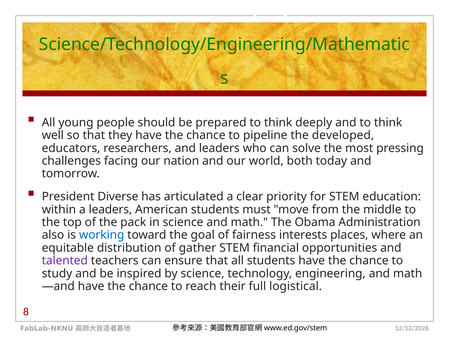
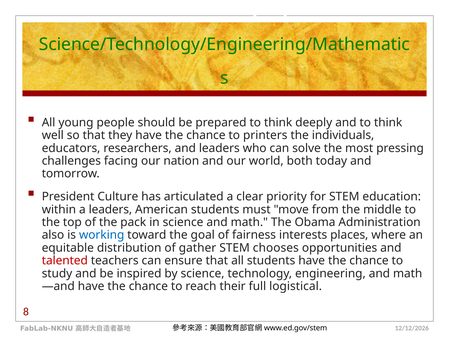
pipeline: pipeline -> printers
developed: developed -> individuals
Diverse: Diverse -> Culture
financial: financial -> chooses
talented colour: purple -> red
